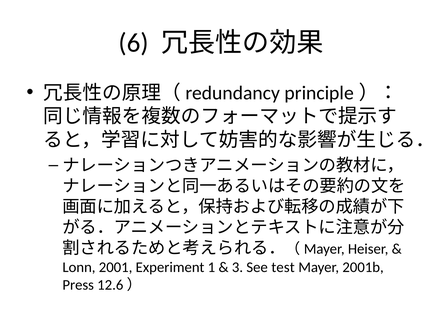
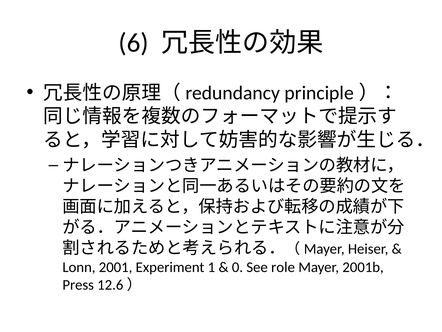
3: 3 -> 0
test: test -> role
